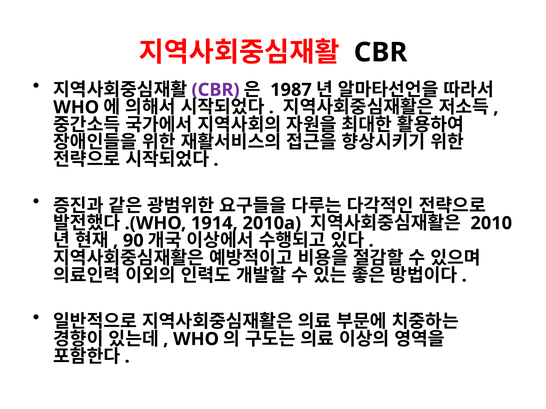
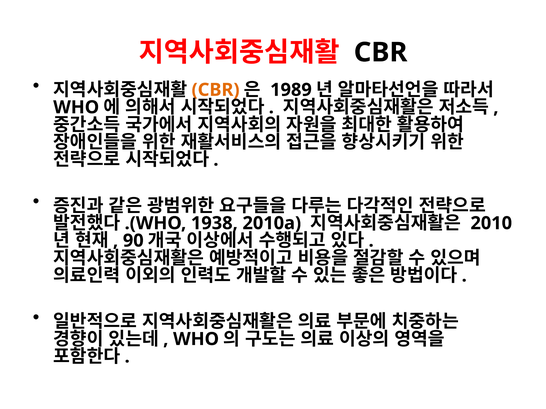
CBR at (216, 90) colour: purple -> orange
1987: 1987 -> 1989
1914: 1914 -> 1938
